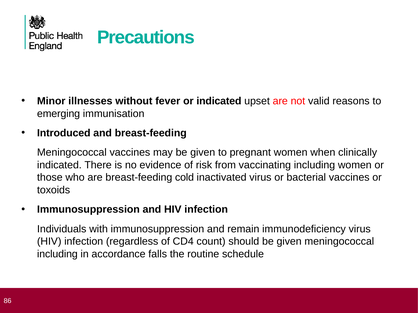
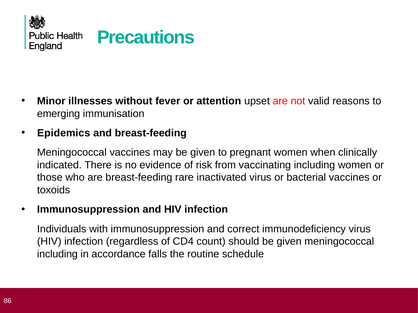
or indicated: indicated -> attention
Introduced: Introduced -> Epidemics
cold: cold -> rare
remain: remain -> correct
